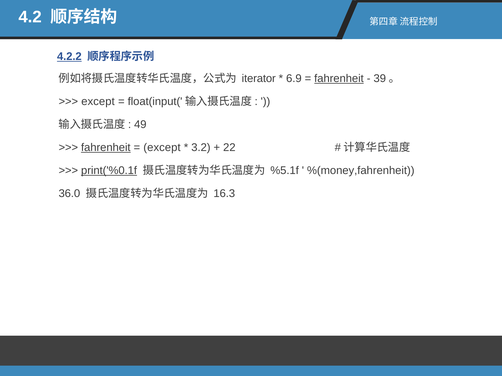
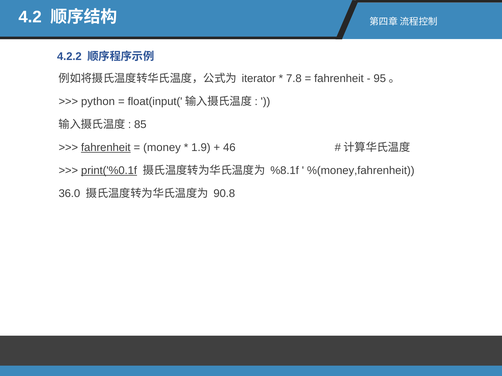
4.2.2 underline: present -> none
6.9: 6.9 -> 7.8
fahrenheit at (339, 79) underline: present -> none
39: 39 -> 95
except at (98, 102): except -> python
49: 49 -> 85
except at (162, 148): except -> money
3.2: 3.2 -> 1.9
22: 22 -> 46
%5.1f: %5.1f -> %8.1f
16.3: 16.3 -> 90.8
